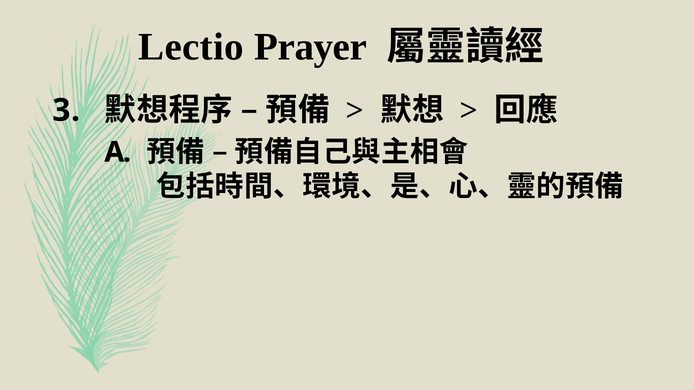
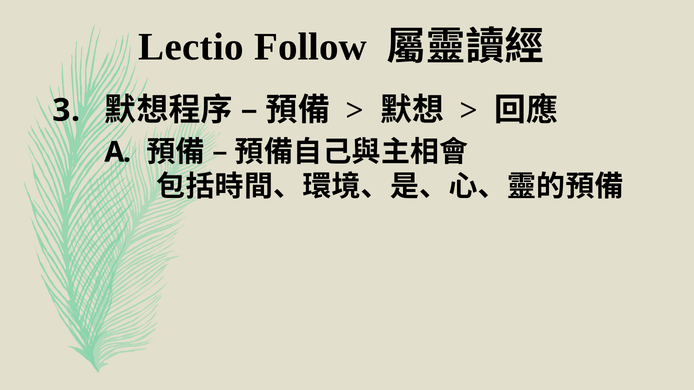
Prayer: Prayer -> Follow
